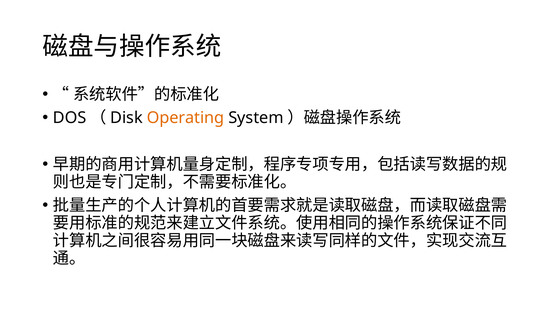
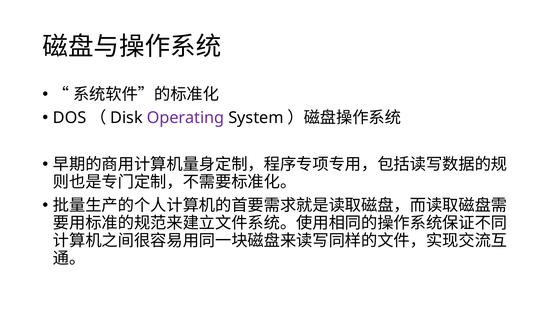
Operating colour: orange -> purple
